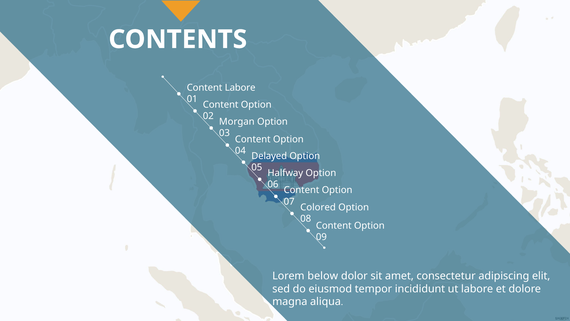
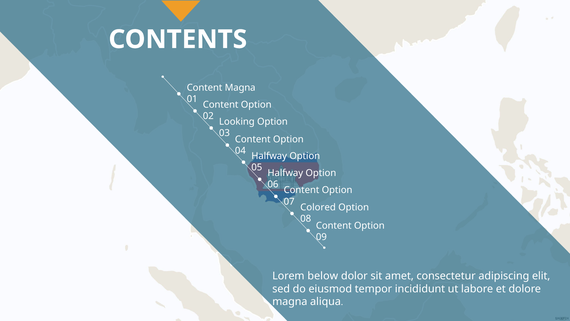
Content Labore: Labore -> Magna
Morgan: Morgan -> Looking
Delayed at (269, 156): Delayed -> Halfway
